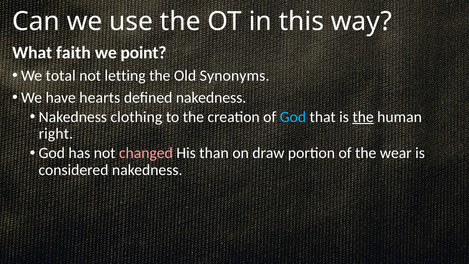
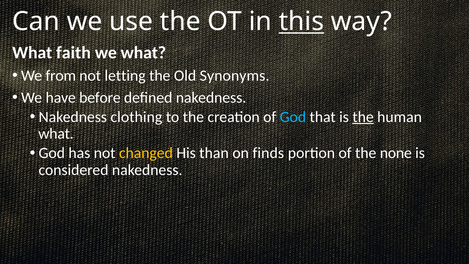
this underline: none -> present
we point: point -> what
total: total -> from
hearts: hearts -> before
right at (56, 134): right -> what
changed colour: pink -> yellow
draw: draw -> finds
wear: wear -> none
